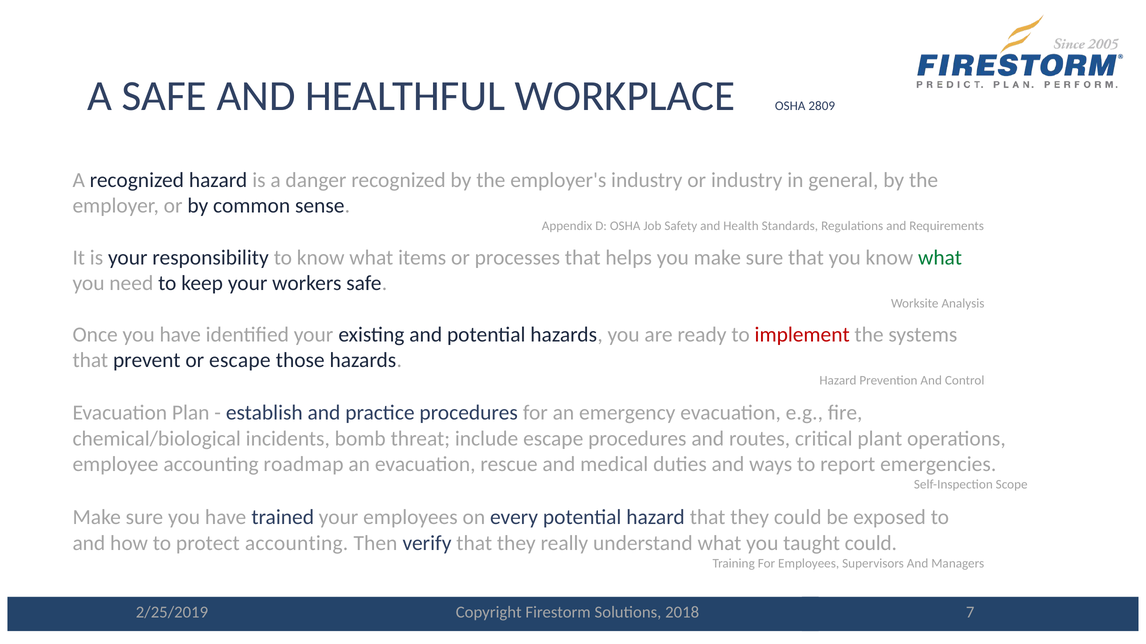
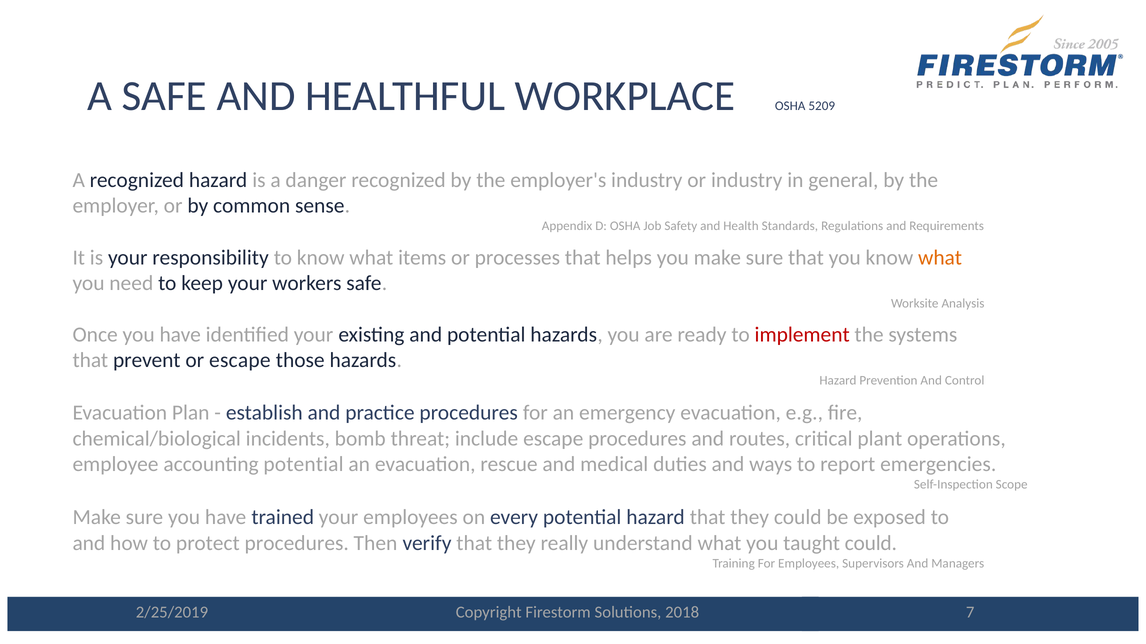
2809: 2809 -> 5209
what at (940, 258) colour: green -> orange
accounting roadmap: roadmap -> potential
protect accounting: accounting -> procedures
